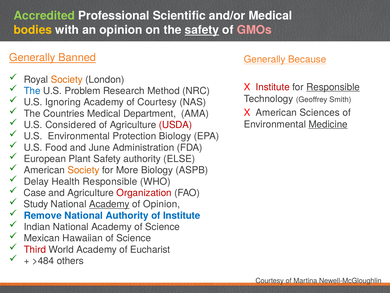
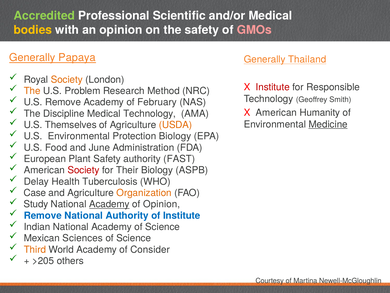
safety at (202, 30) underline: present -> none
Banned: Banned -> Papaya
Because: Because -> Thailand
Responsible at (333, 87) underline: present -> none
The at (32, 91) colour: blue -> orange
U.S Ignoring: Ignoring -> Remove
of Courtesy: Courtesy -> February
Countries: Countries -> Discipline
Medical Department: Department -> Technology
Sciences: Sciences -> Humanity
Considered: Considered -> Themselves
USDA colour: red -> orange
ELSE: ELSE -> FAST
Society at (84, 170) colour: orange -> red
More: More -> Their
Health Responsible: Responsible -> Tuberculosis
Organization colour: red -> orange
Hawaiian: Hawaiian -> Sciences
Third colour: red -> orange
Eucharist: Eucharist -> Consider
>484: >484 -> >205
